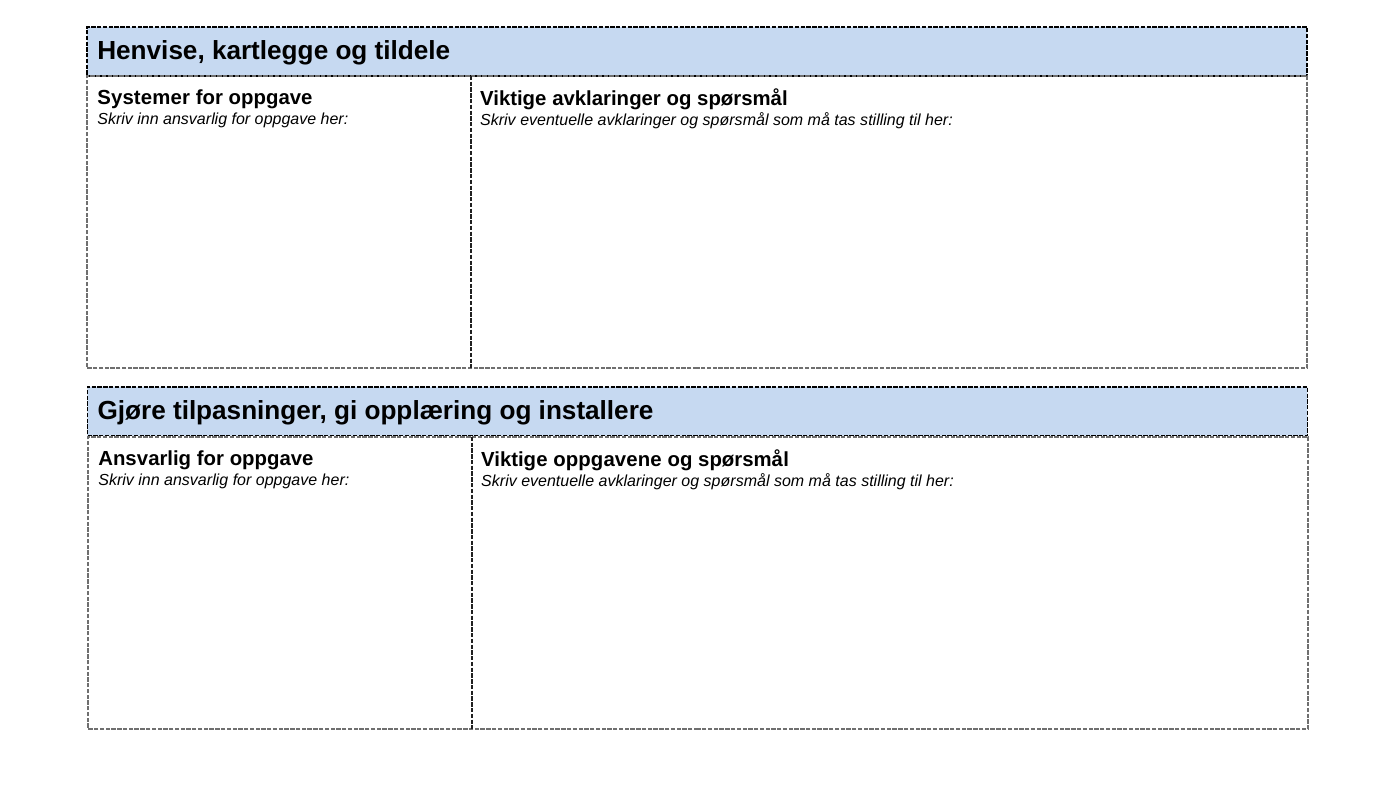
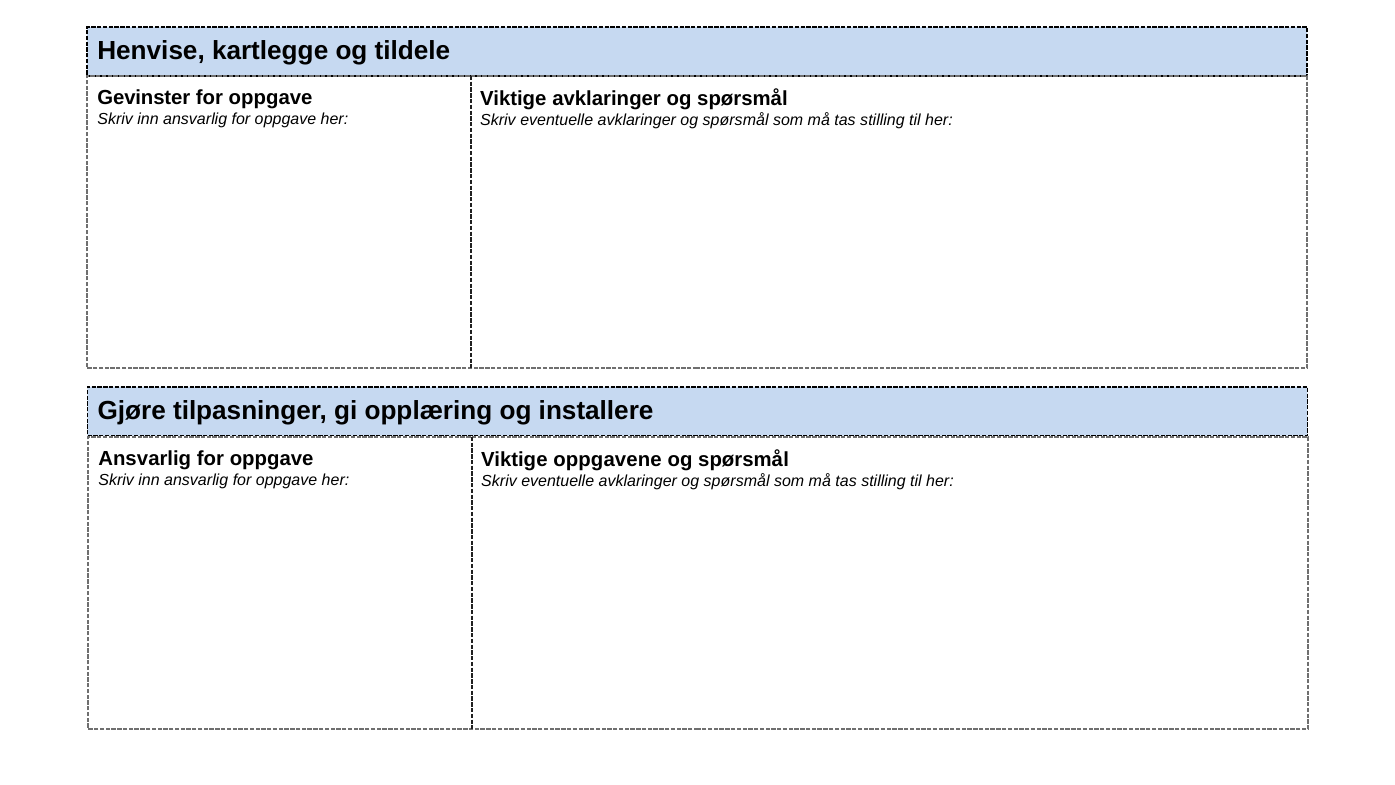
Systemer: Systemer -> Gevinster
